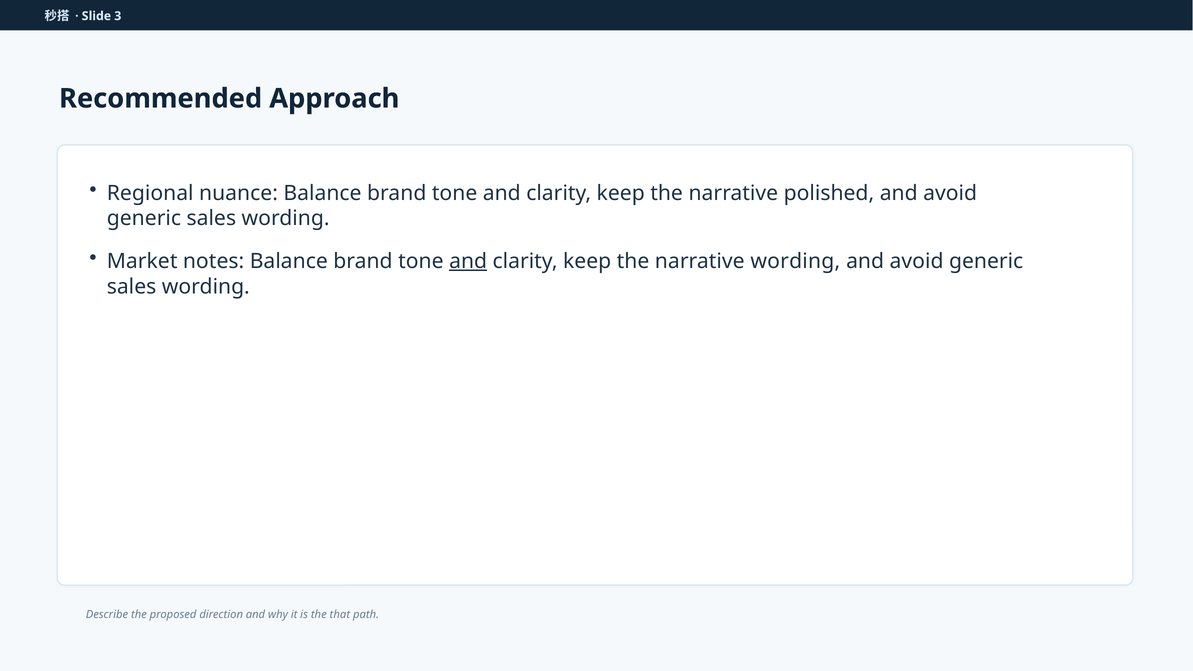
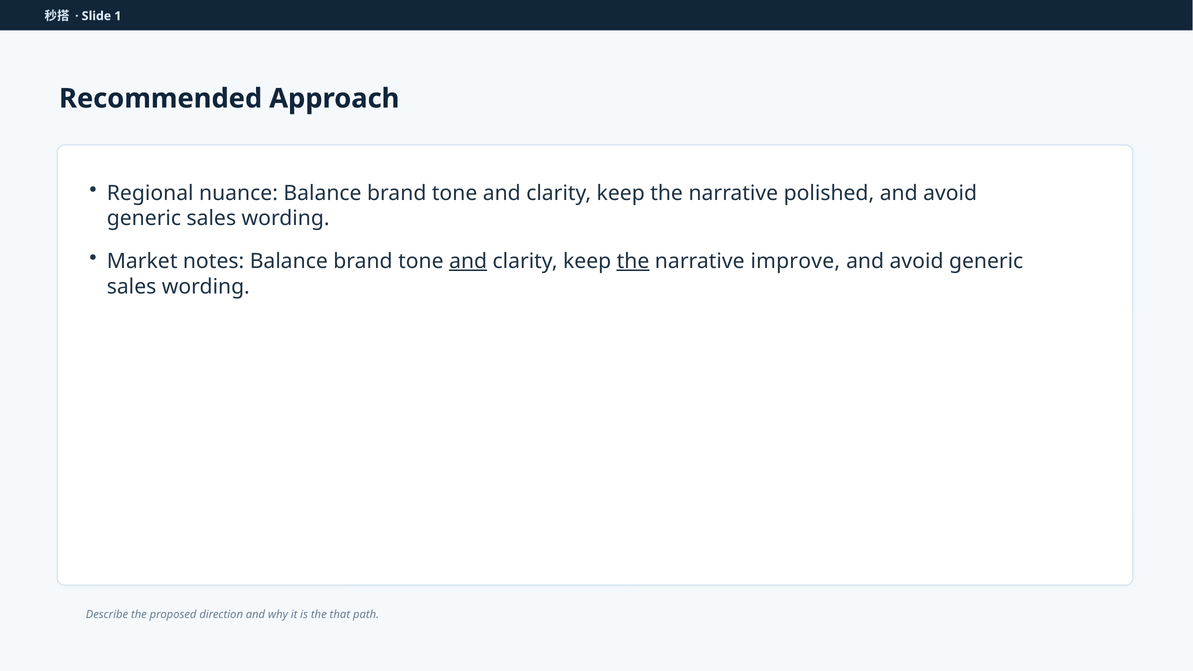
3: 3 -> 1
the at (633, 261) underline: none -> present
narrative wording: wording -> improve
